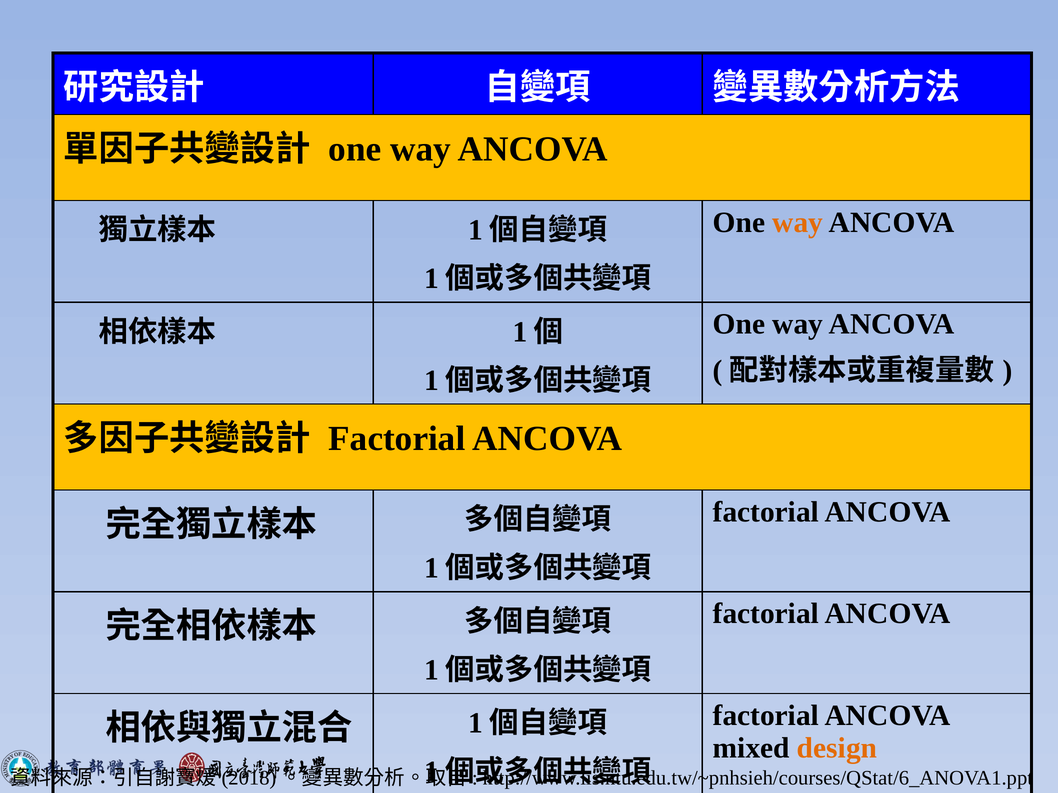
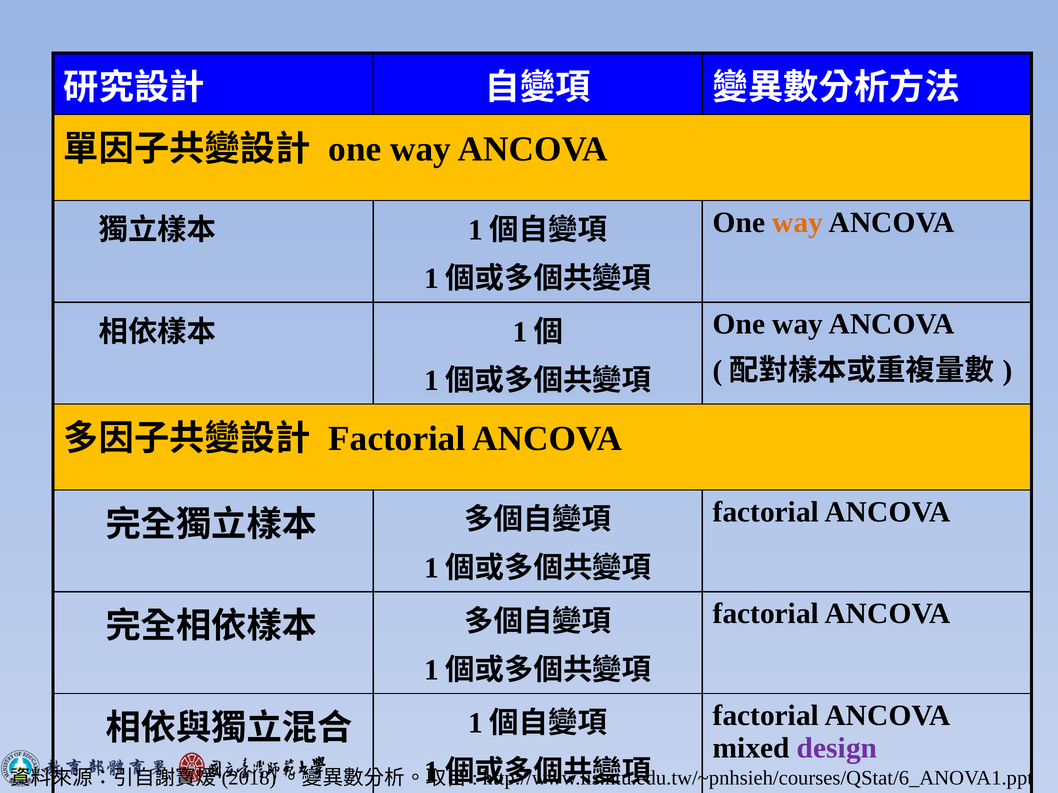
design colour: orange -> purple
